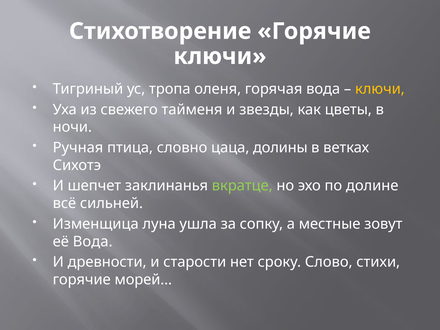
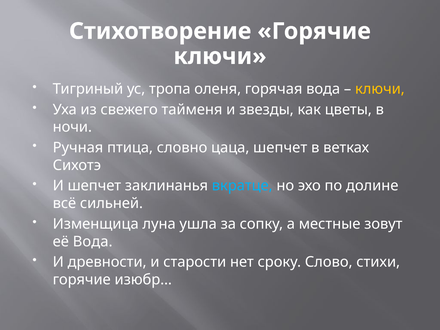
цаца долины: долины -> шепчет
вкратце colour: light green -> light blue
морей…: морей… -> изюбр…
